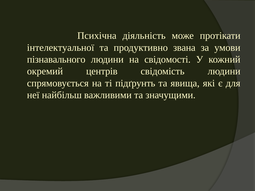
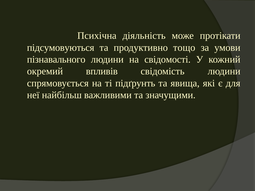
інтелектуальної: інтелектуальної -> підсумовуються
звана: звана -> тощо
центрів: центрів -> впливів
